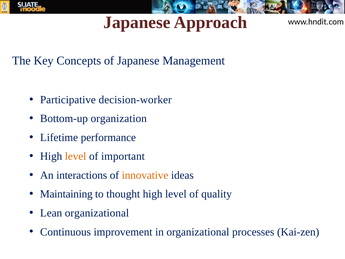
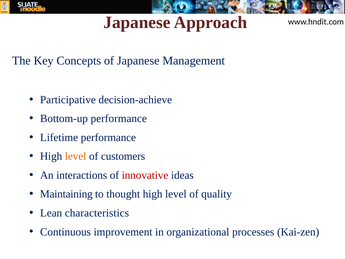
decision-worker: decision-worker -> decision-achieve
Bottom-up organization: organization -> performance
important: important -> customers
innovative colour: orange -> red
Lean organizational: organizational -> characteristics
